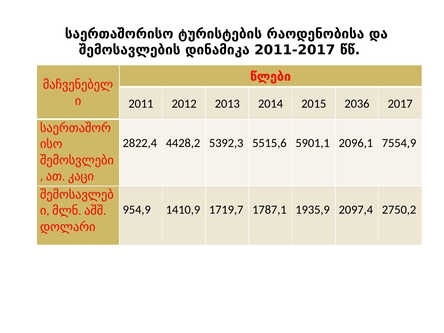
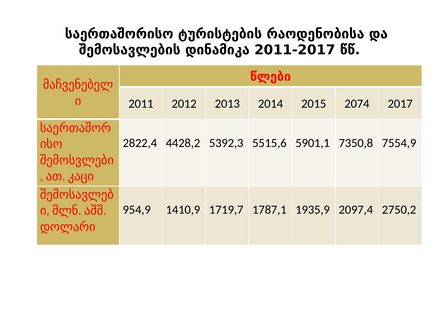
2036: 2036 -> 2074
2096,1: 2096,1 -> 7350,8
